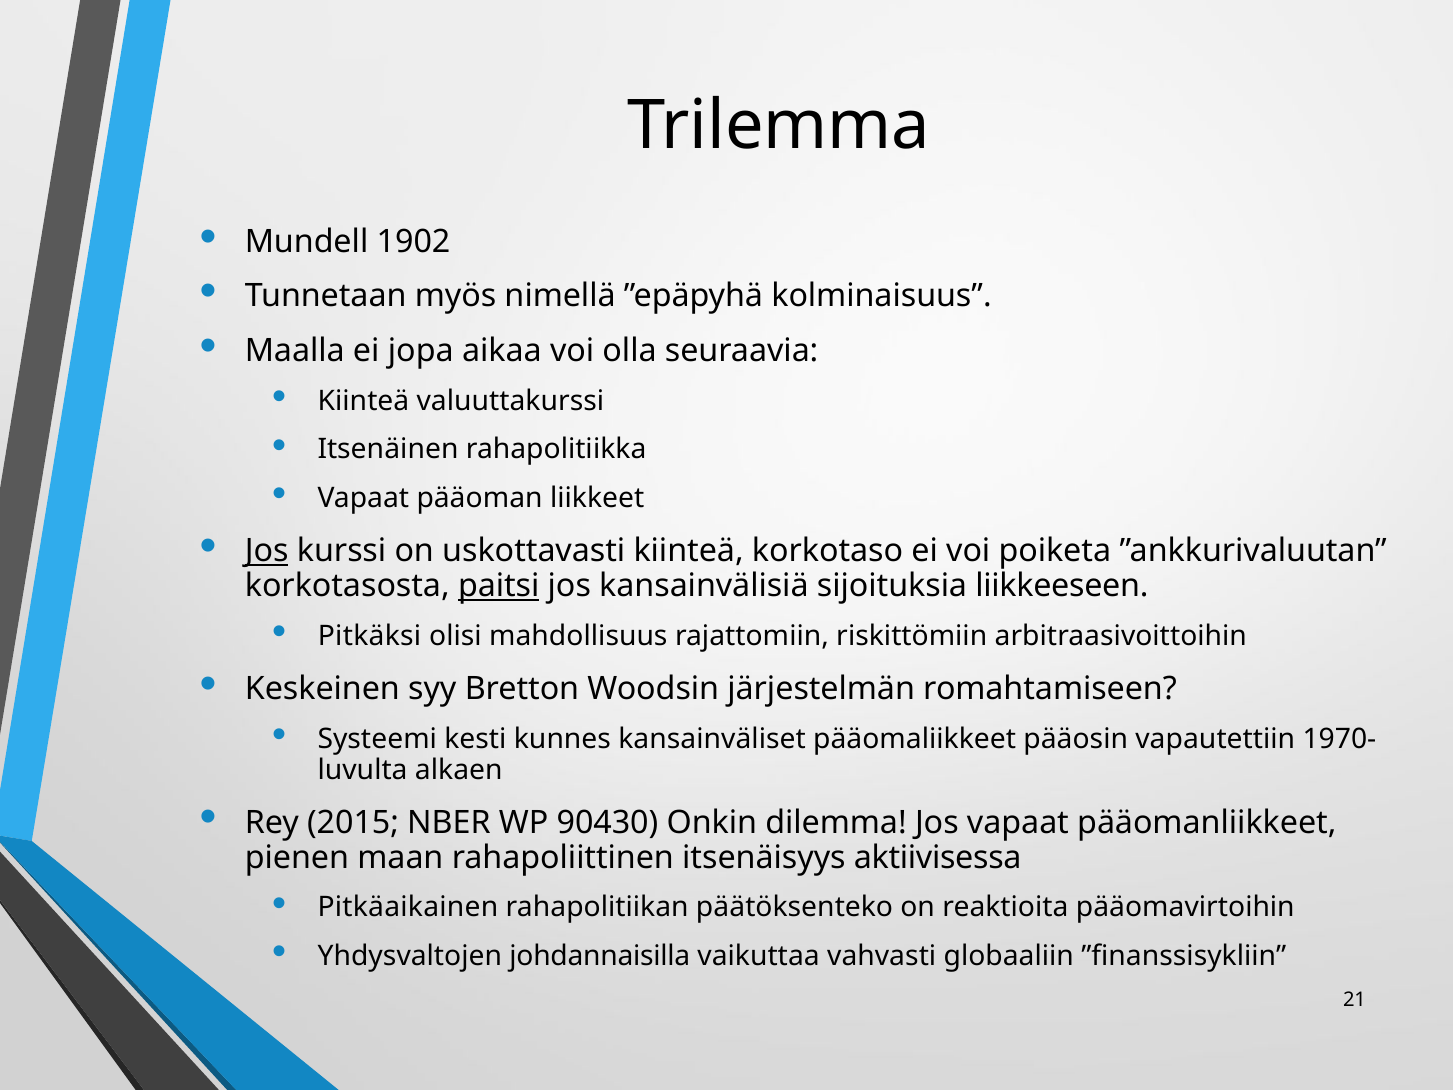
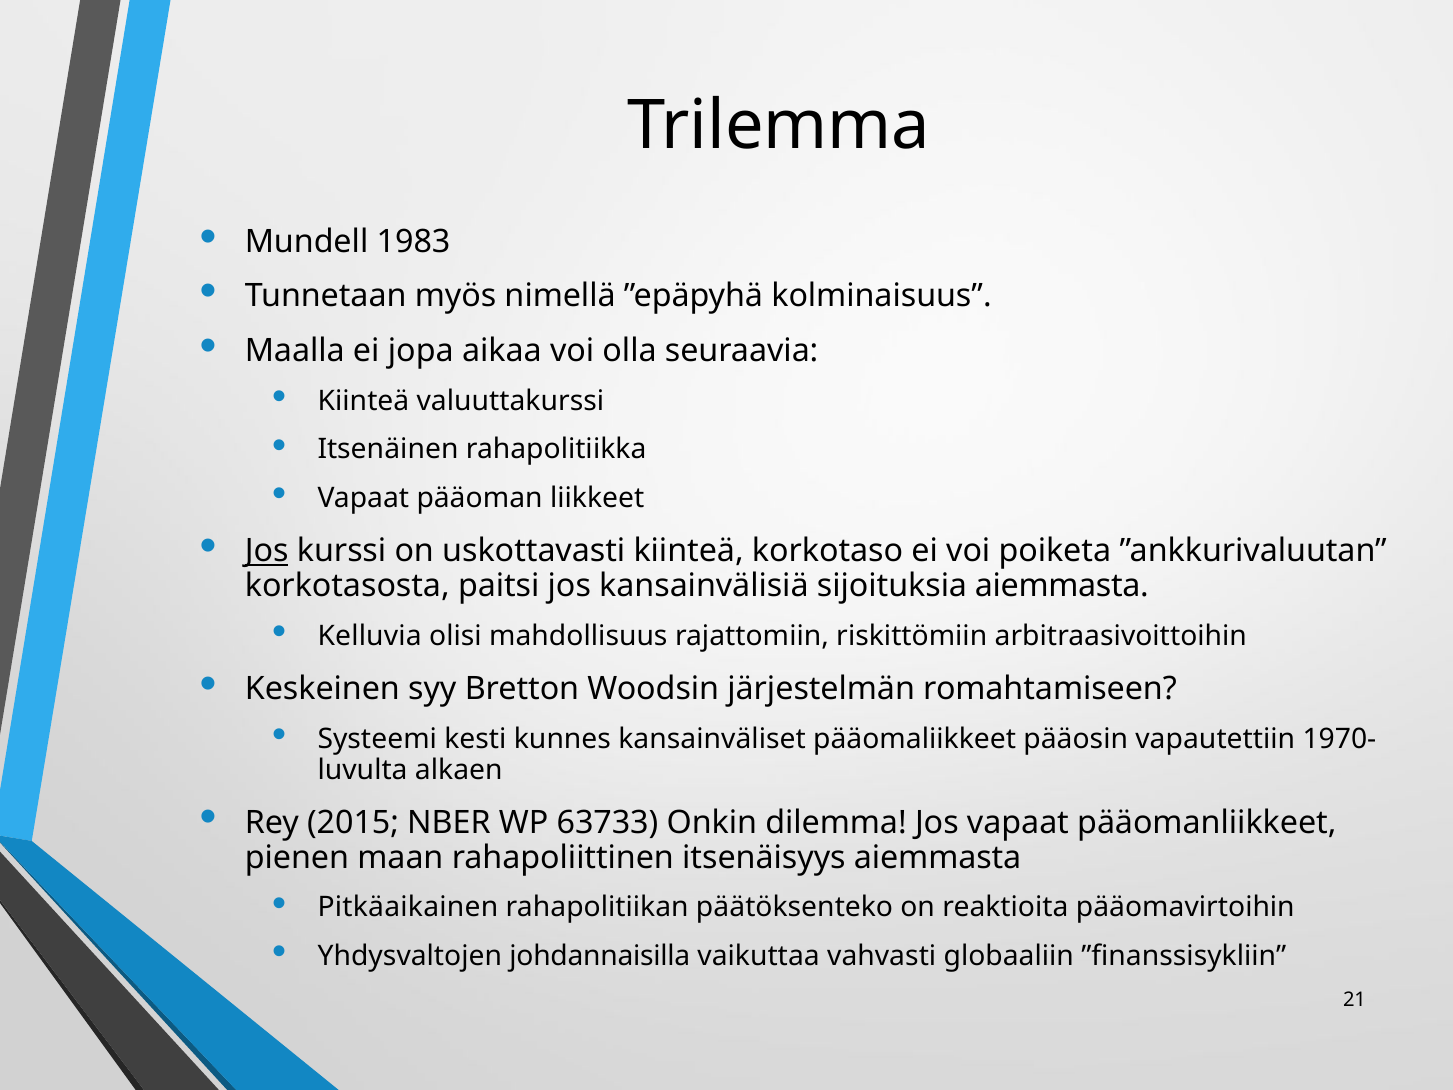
1902: 1902 -> 1983
paitsi underline: present -> none
sijoituksia liikkeeseen: liikkeeseen -> aiemmasta
Pitkäksi: Pitkäksi -> Kelluvia
90430: 90430 -> 63733
itsenäisyys aktiivisessa: aktiivisessa -> aiemmasta
